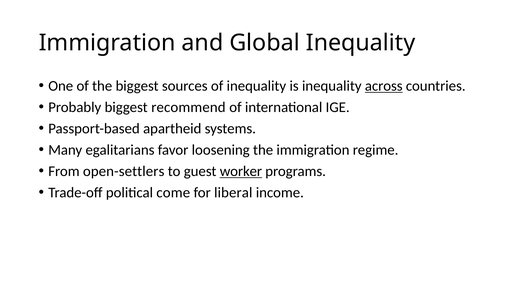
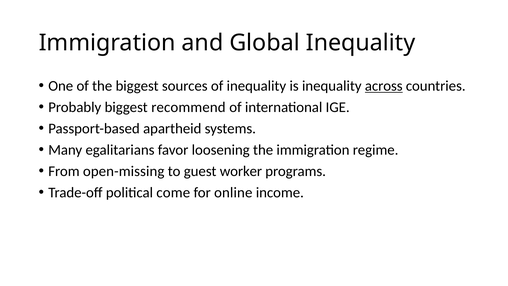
open-settlers: open-settlers -> open-missing
worker underline: present -> none
liberal: liberal -> online
